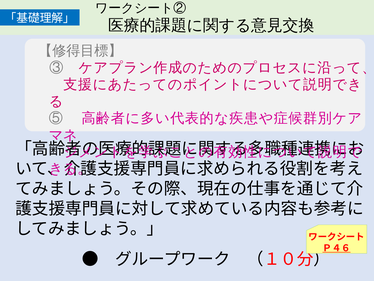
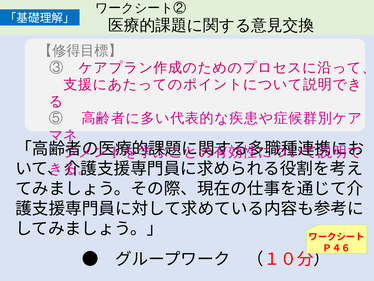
Ｐ４６ underline: present -> none
